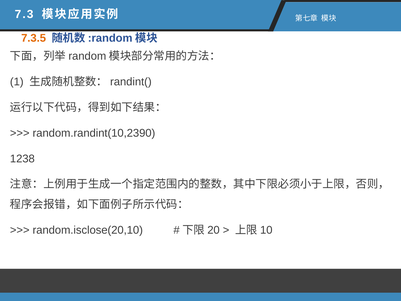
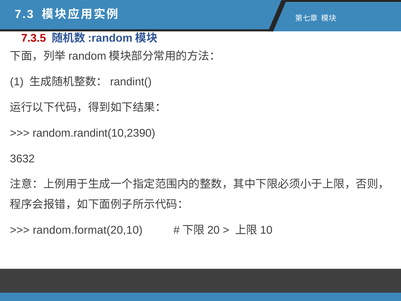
7.3.5 colour: orange -> red
1238: 1238 -> 3632
random.isclose(20,10: random.isclose(20,10 -> random.format(20,10
